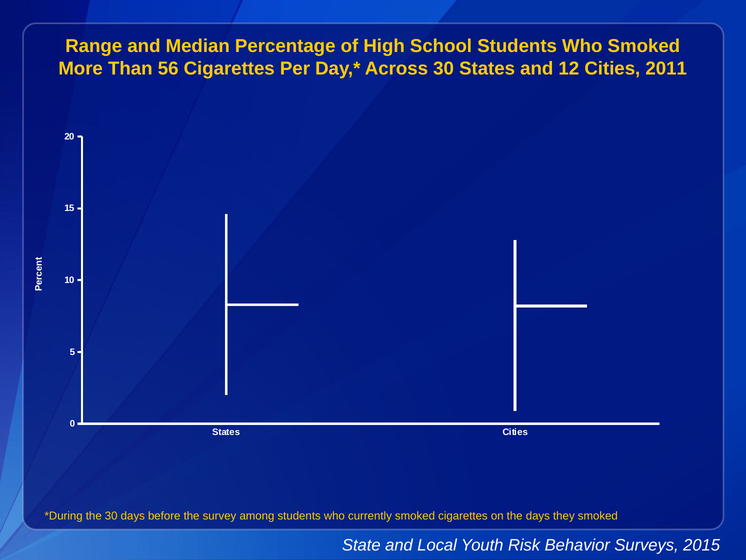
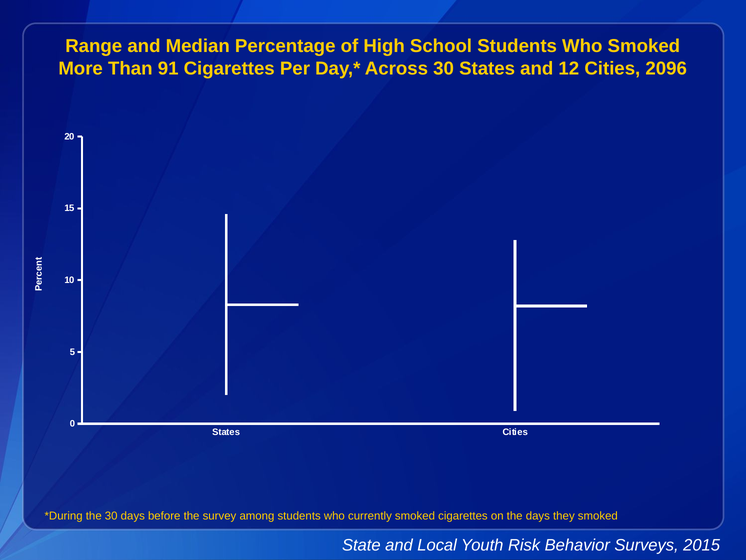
56: 56 -> 91
2011: 2011 -> 2096
